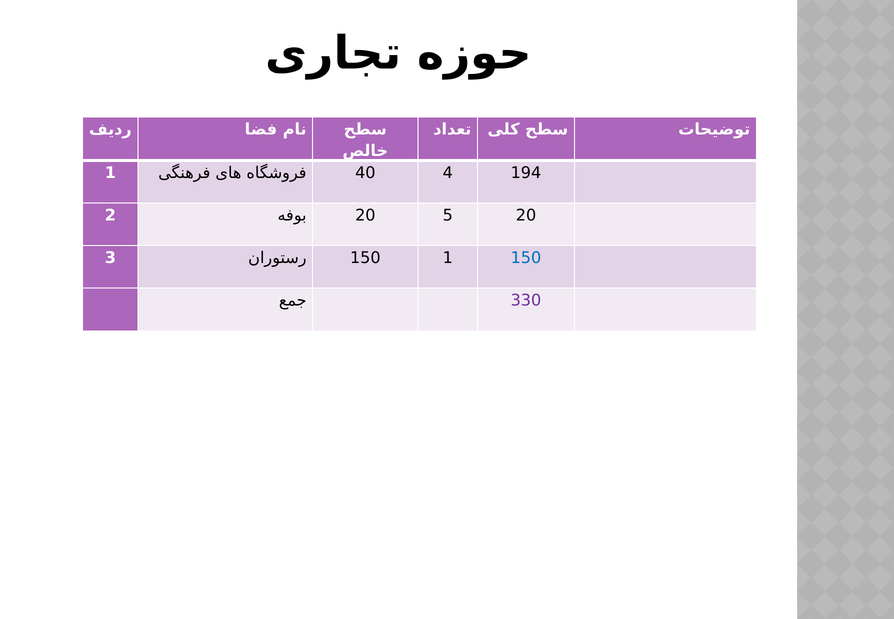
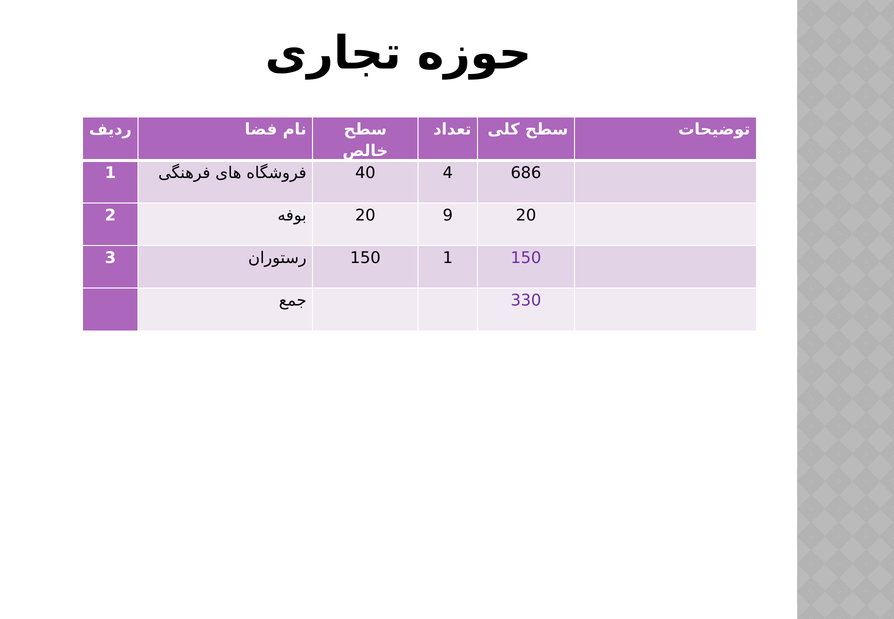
194: 194 -> 686
5: 5 -> 9
150 at (526, 258) colour: blue -> purple
